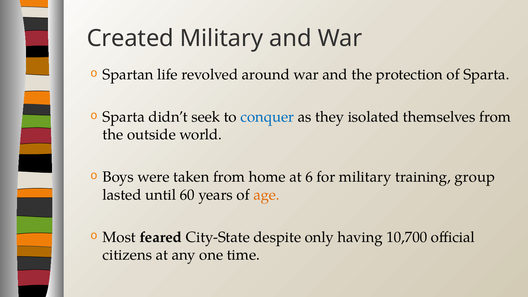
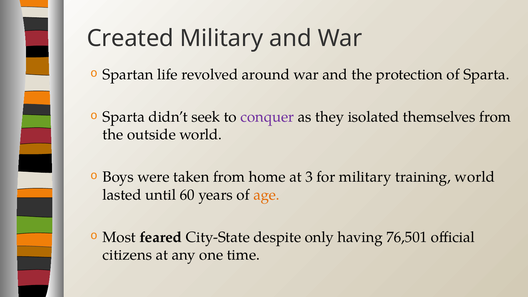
conquer colour: blue -> purple
6: 6 -> 3
training group: group -> world
10,700: 10,700 -> 76,501
